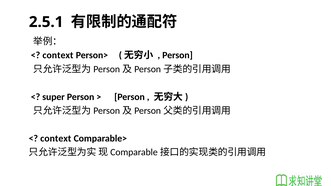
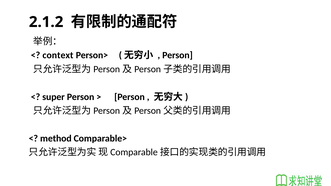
2.5.1: 2.5.1 -> 2.1.2
context at (56, 139): context -> method
